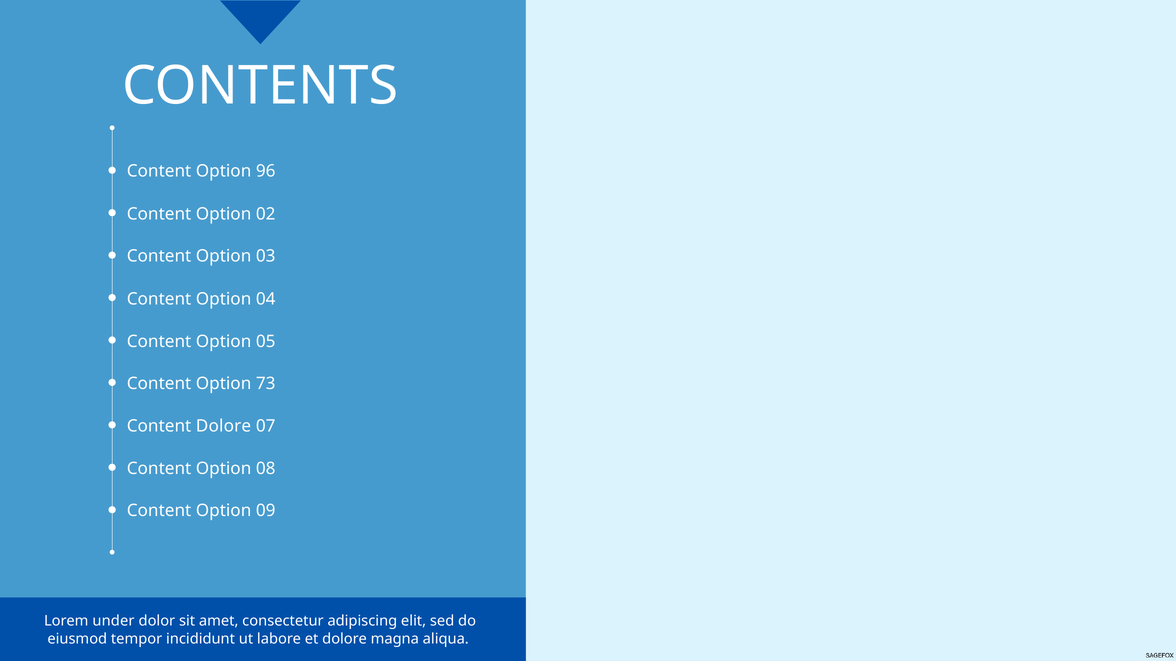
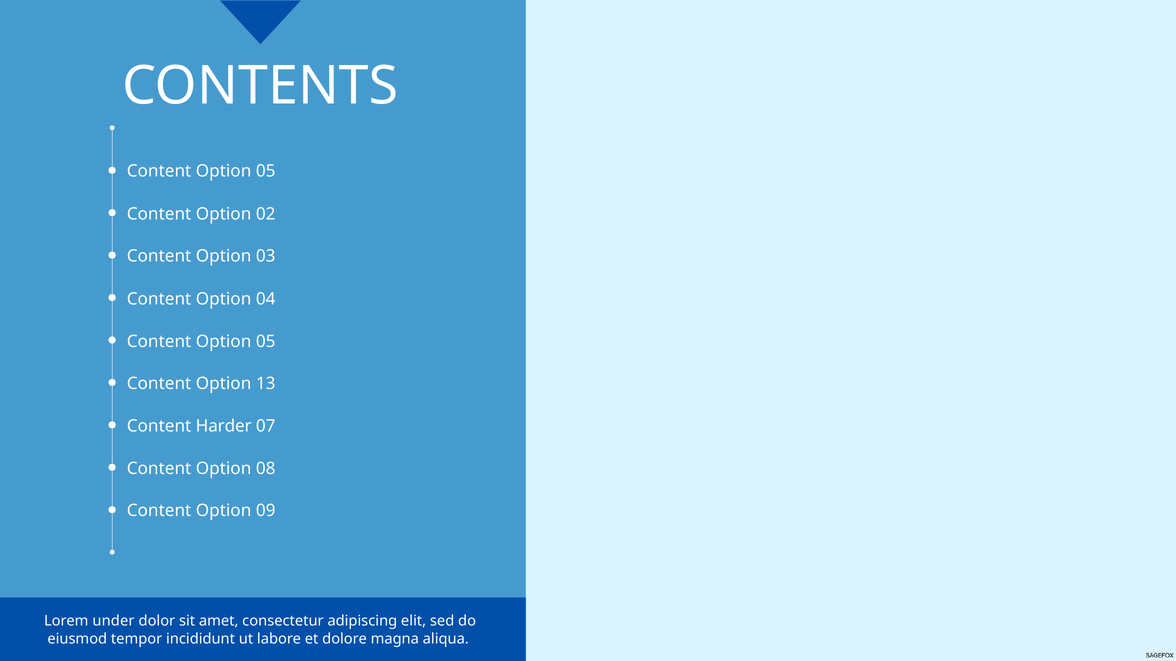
96 at (266, 171): 96 -> 05
73: 73 -> 13
Content Dolore: Dolore -> Harder
